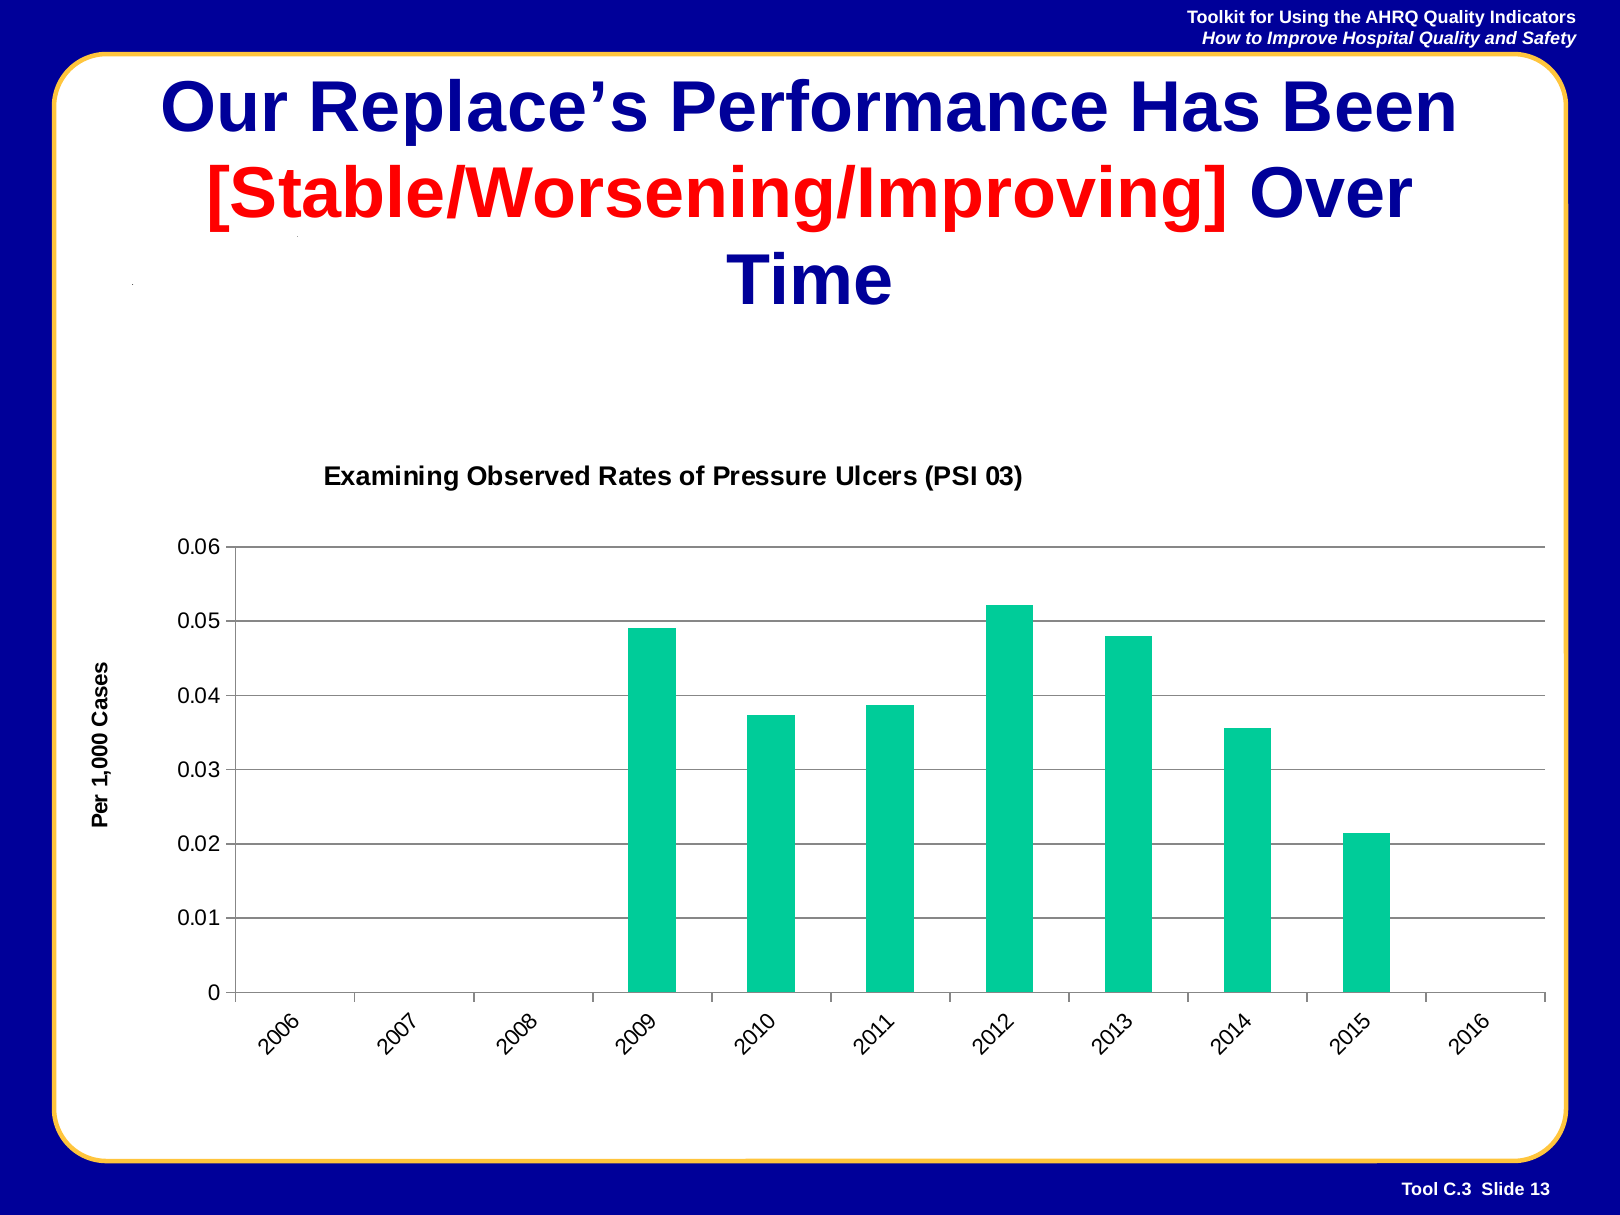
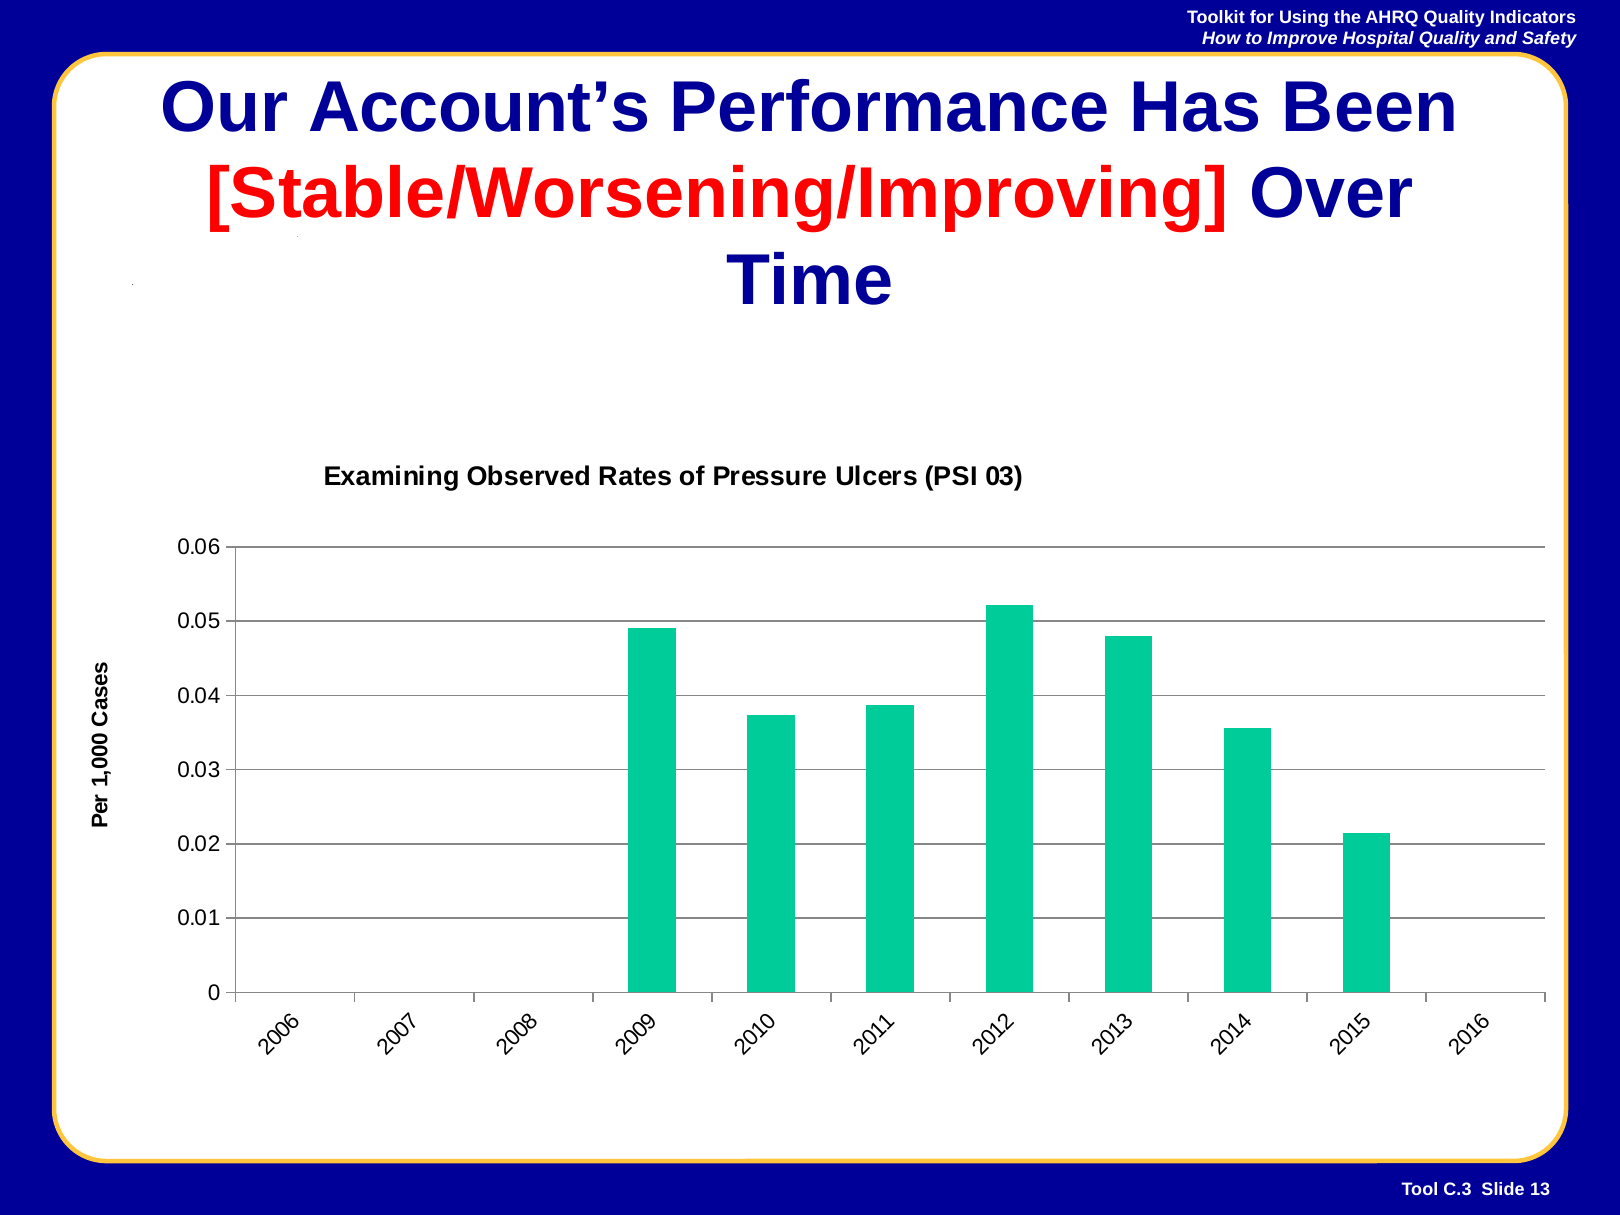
Replace’s: Replace’s -> Account’s
